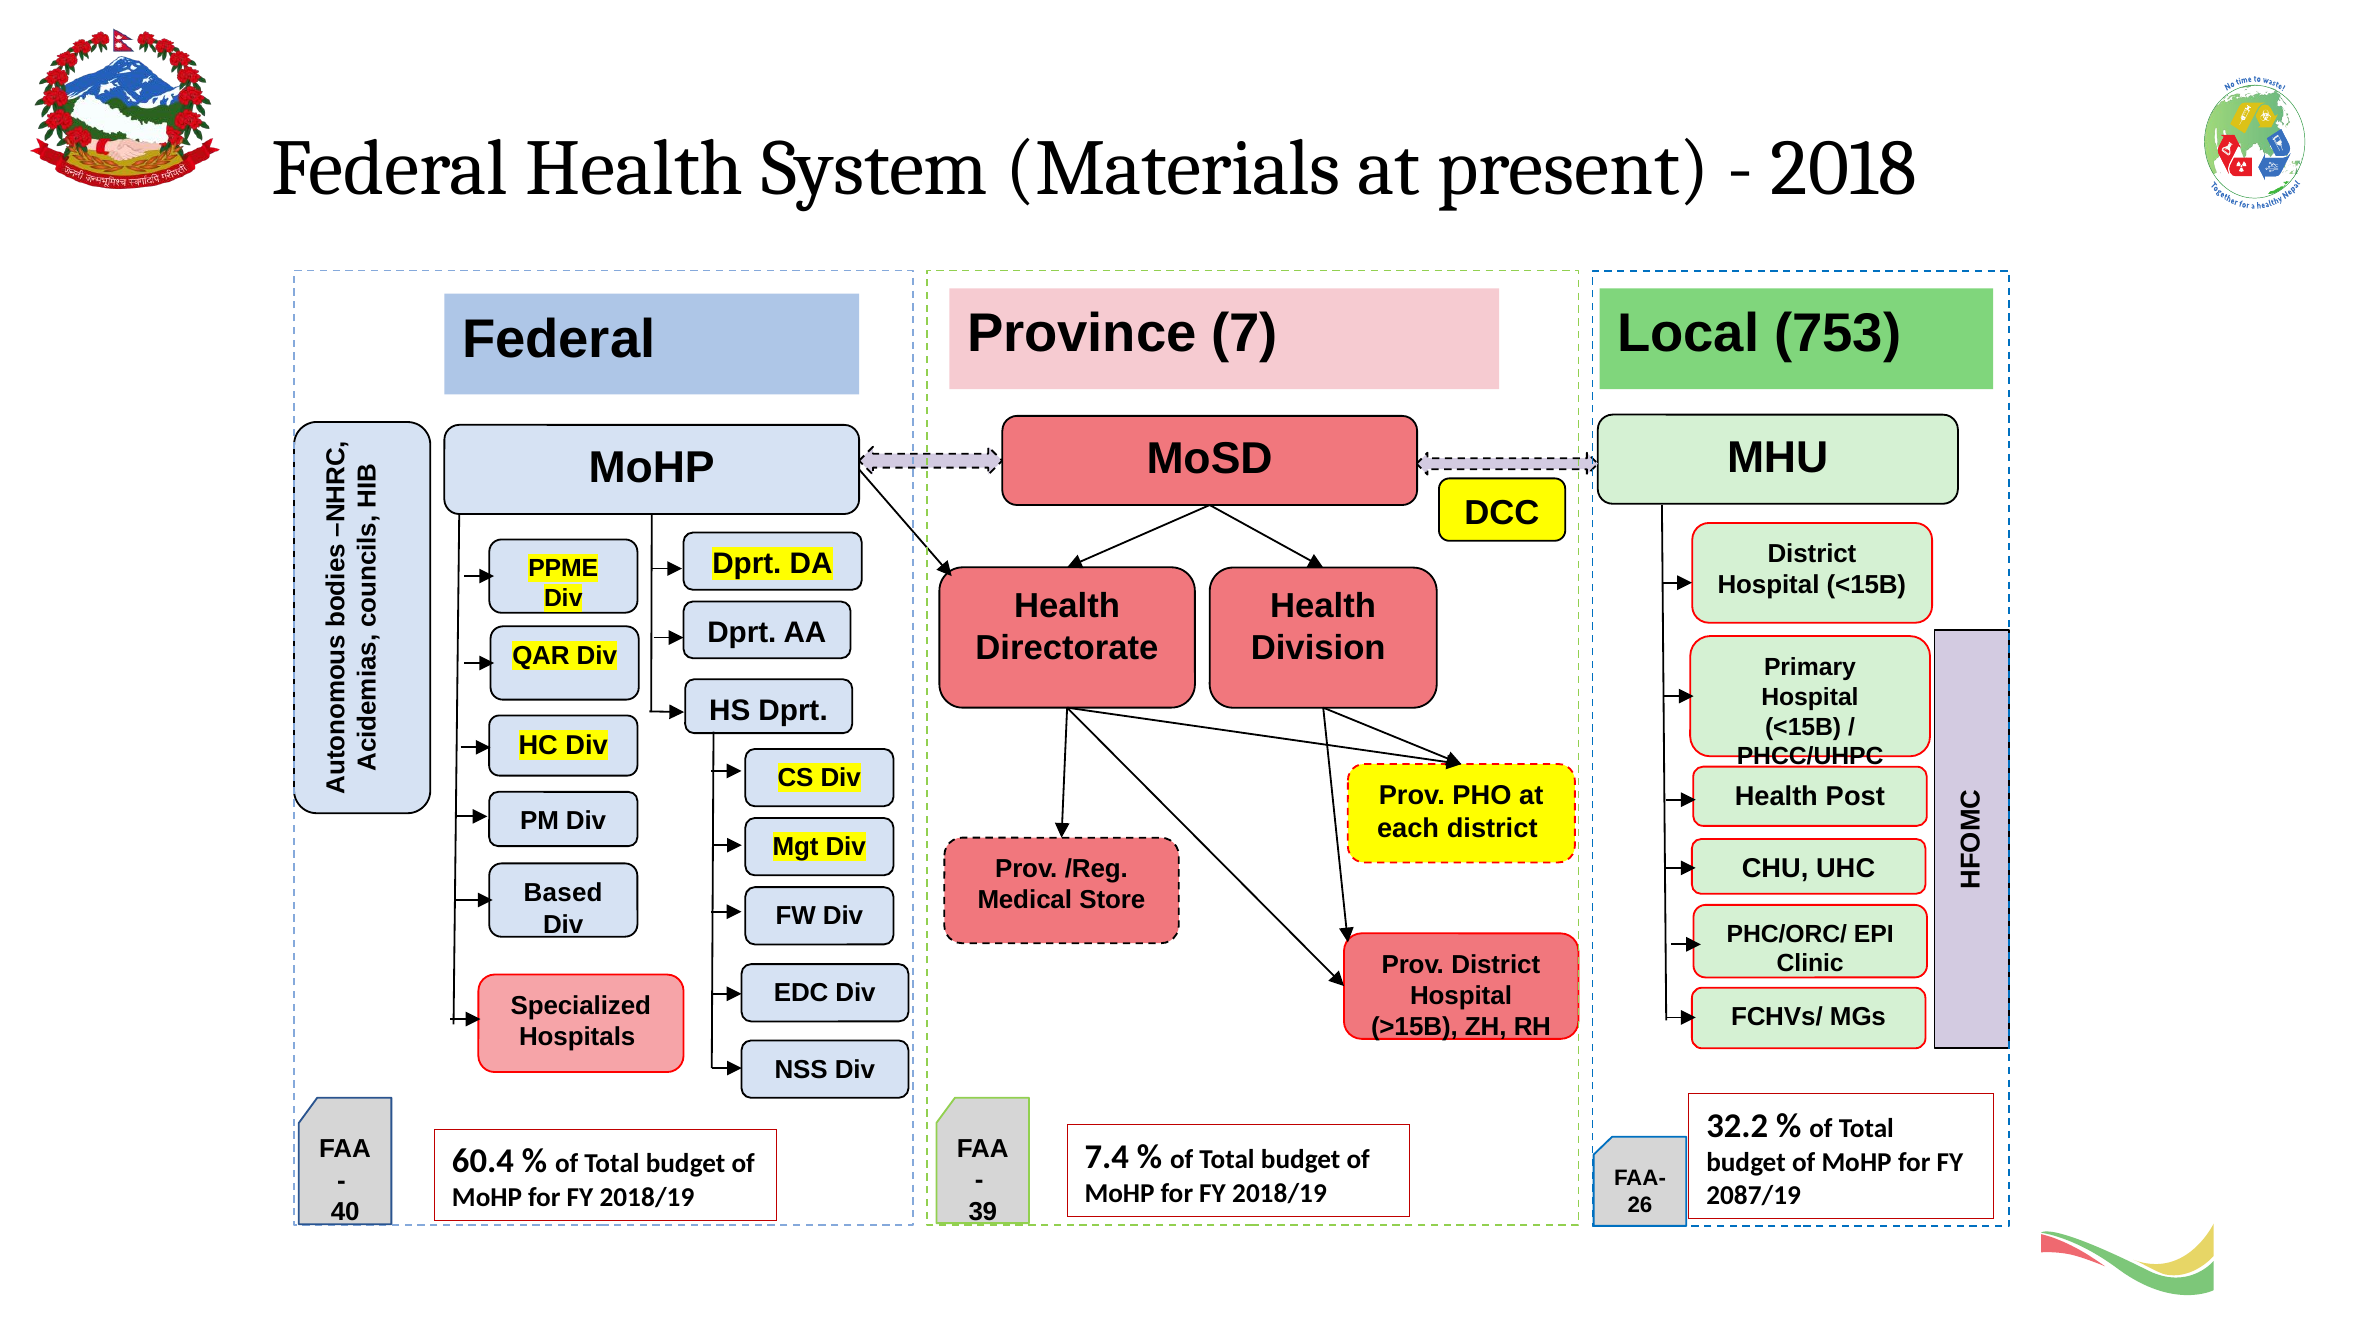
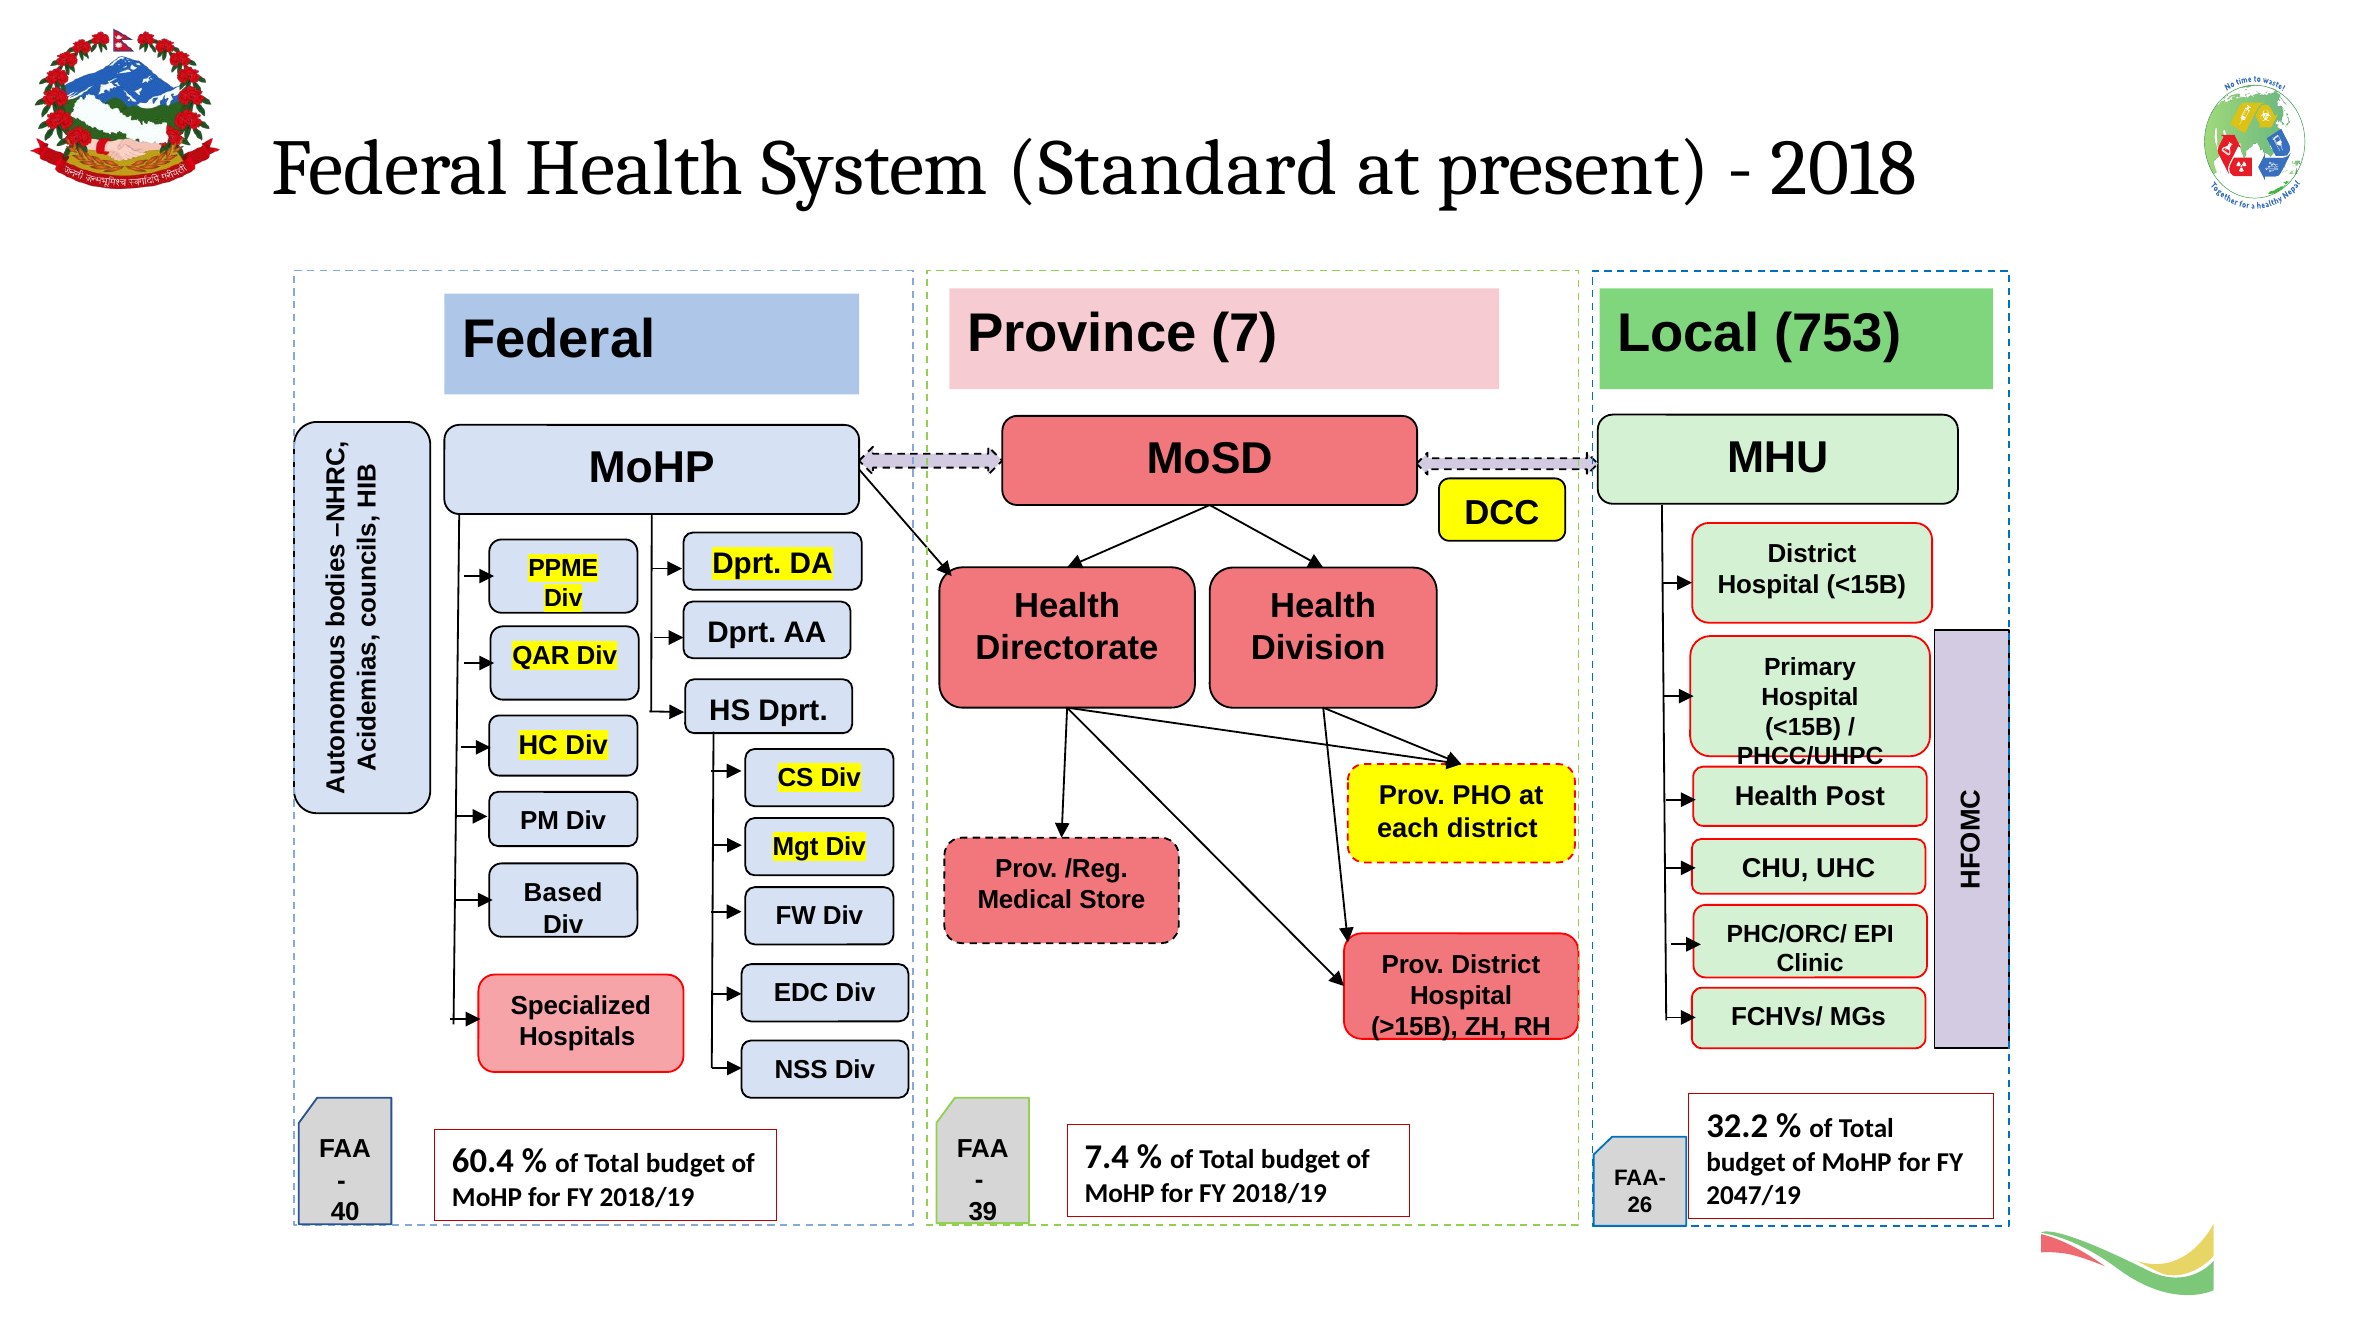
Materials: Materials -> Standard
2087/19: 2087/19 -> 2047/19
